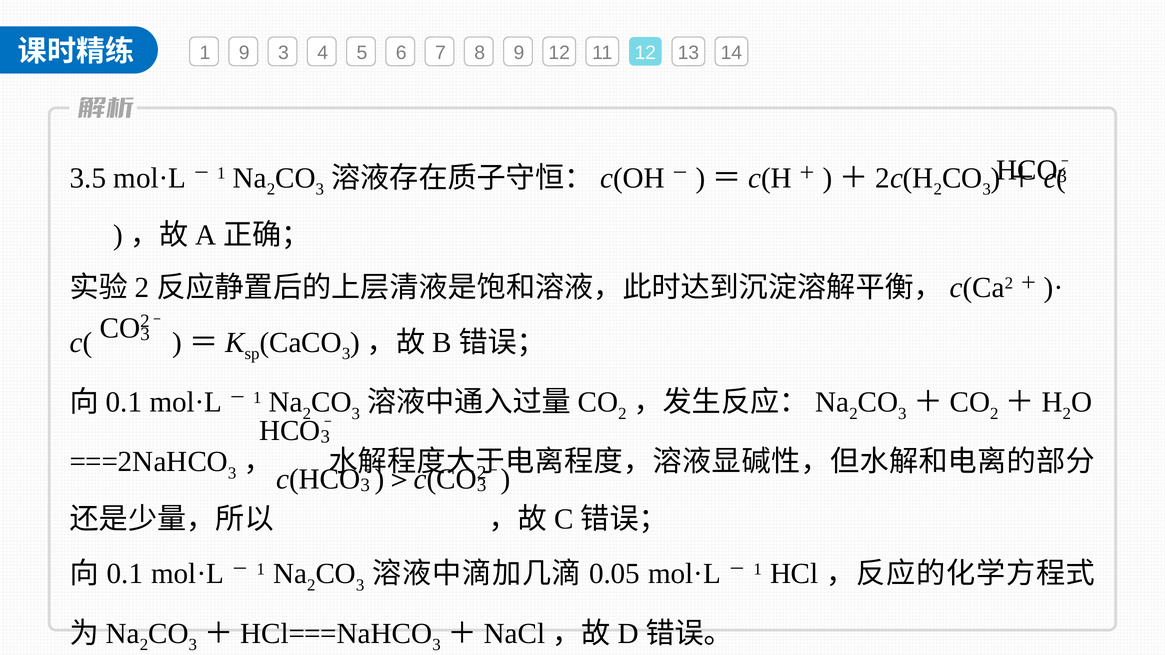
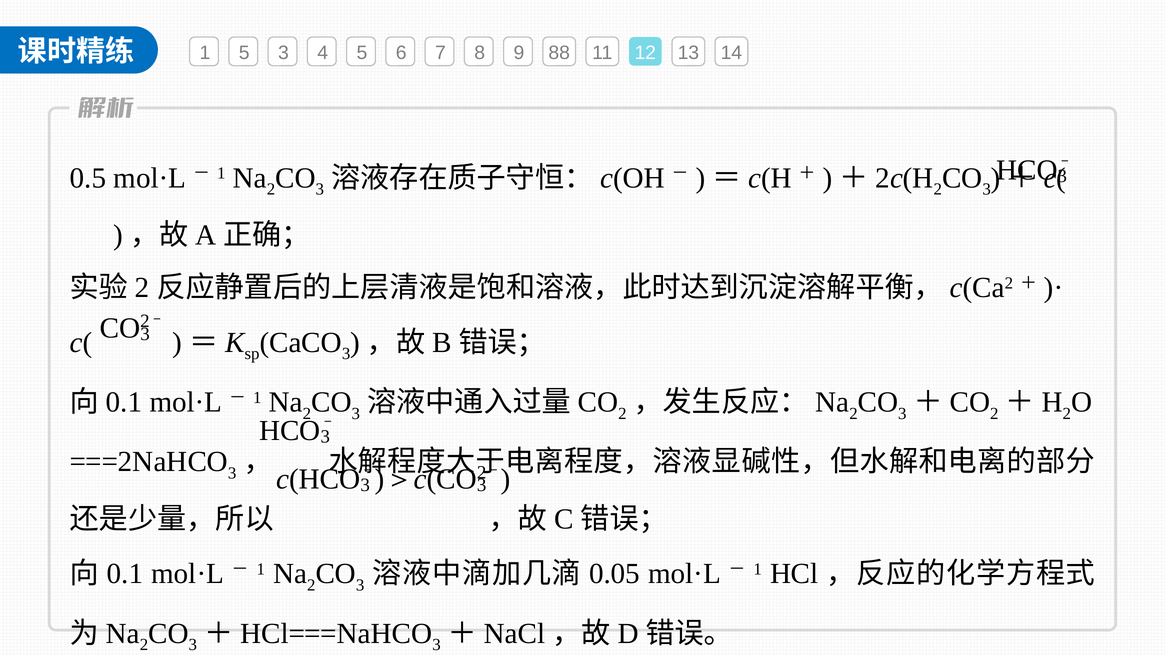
1 9: 9 -> 5
9 12: 12 -> 88
3.5: 3.5 -> 0.5
